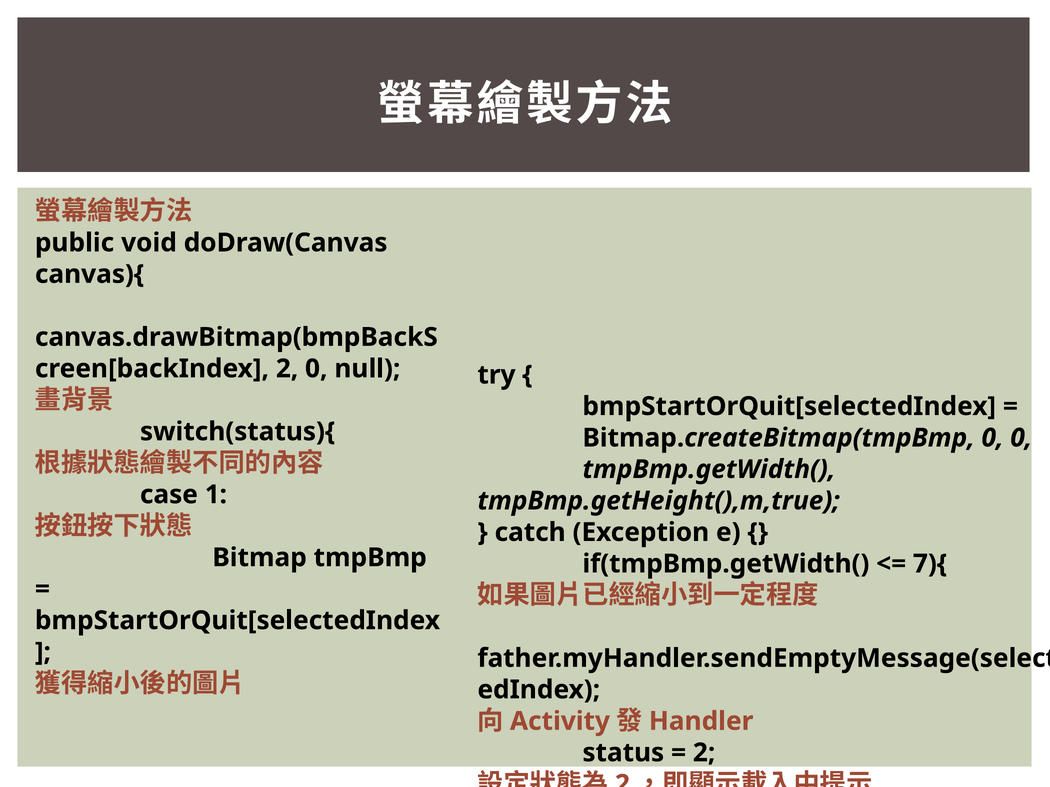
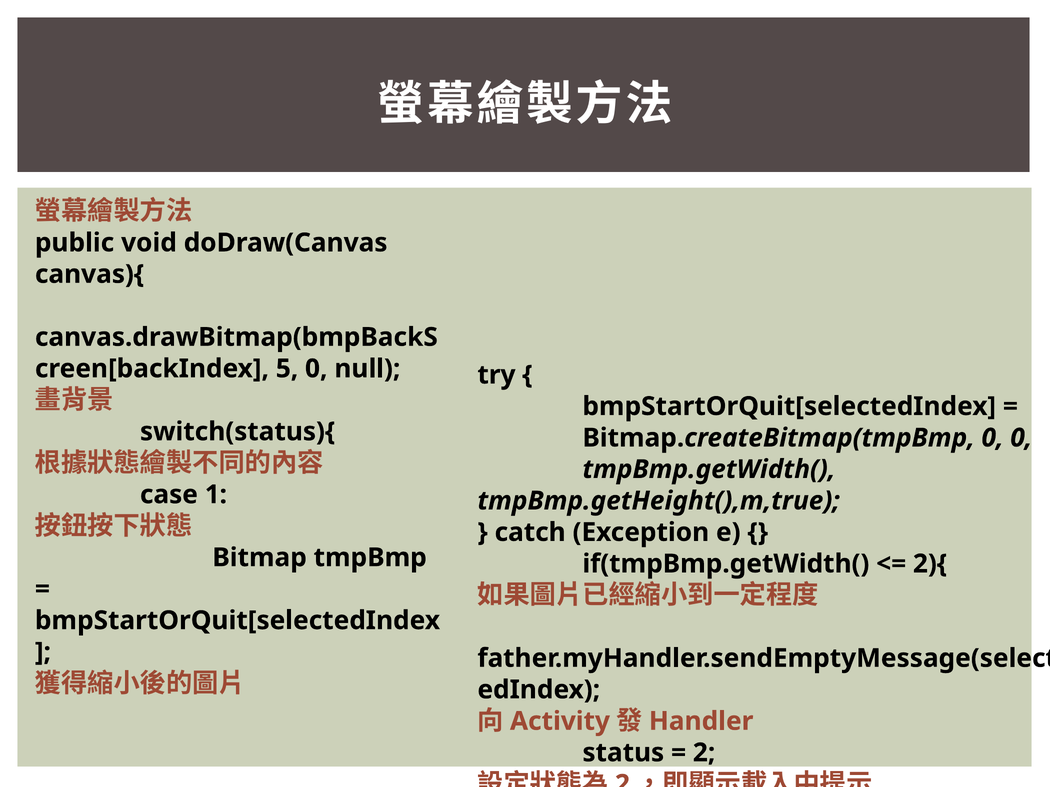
2 at (287, 369): 2 -> 5
7){: 7){ -> 2){
